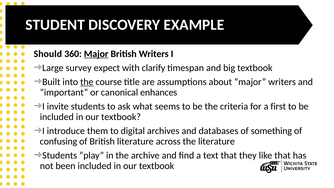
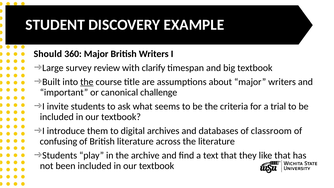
Major at (96, 54) underline: present -> none
expect: expect -> review
enhances: enhances -> challenge
first: first -> trial
something: something -> classroom
